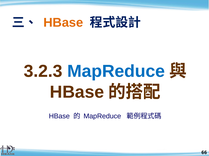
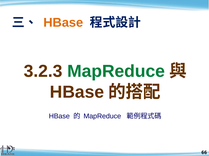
MapReduce at (116, 71) colour: blue -> green
